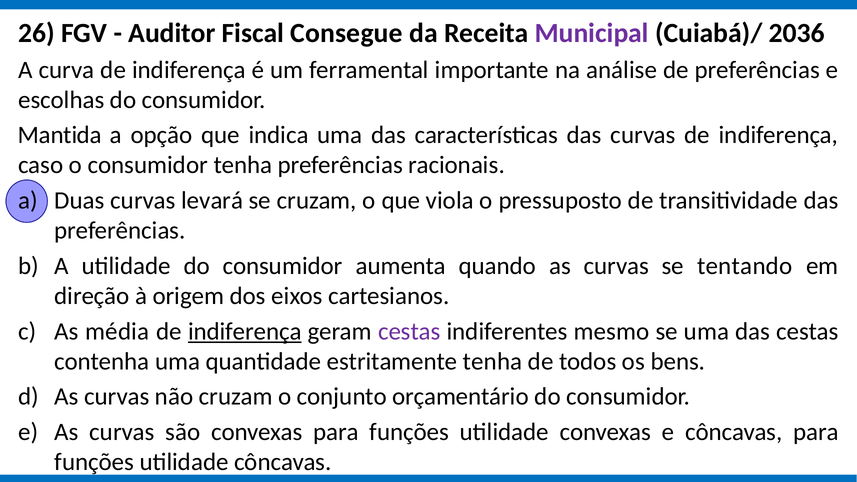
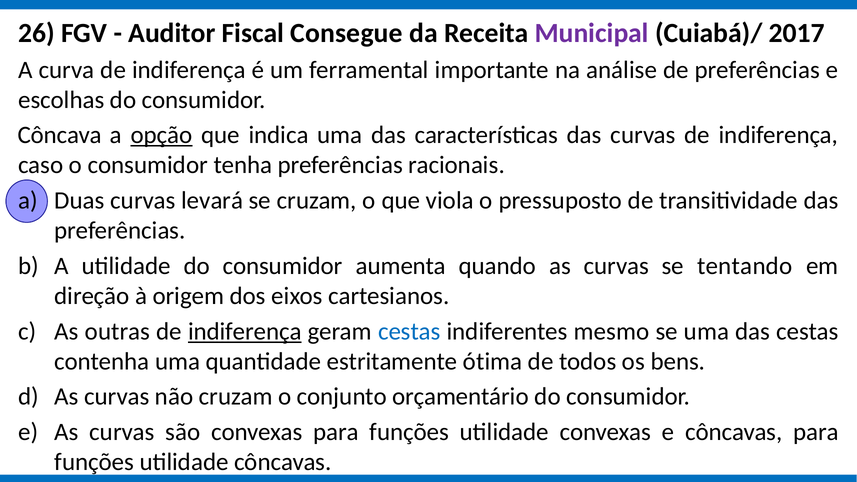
2036: 2036 -> 2017
Mantida: Mantida -> Côncava
opção underline: none -> present
média: média -> outras
cestas at (409, 331) colour: purple -> blue
estritamente tenha: tenha -> ótima
